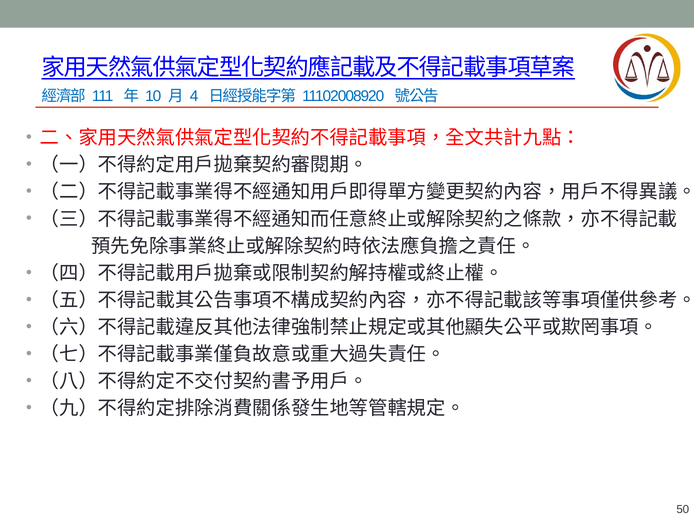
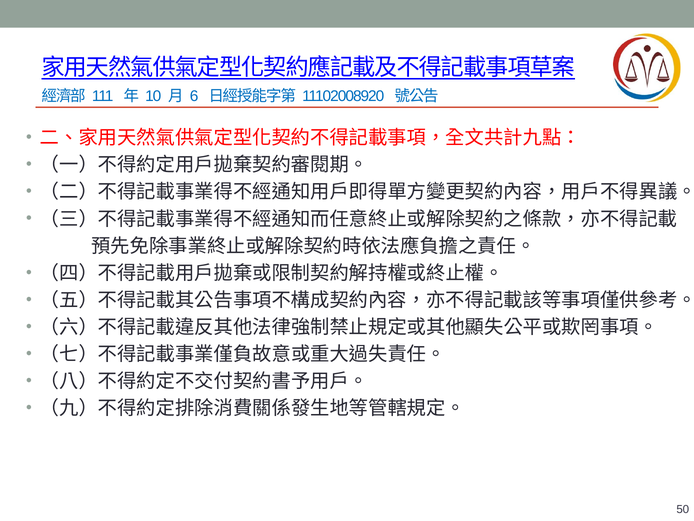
4: 4 -> 6
